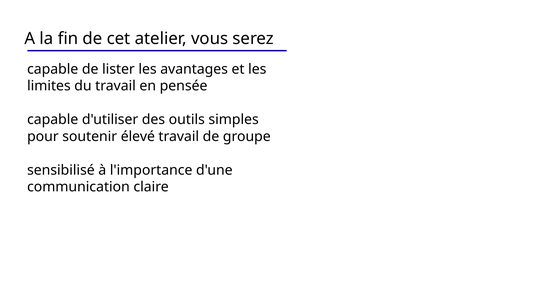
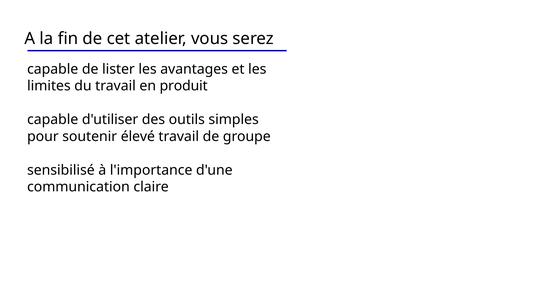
pensée: pensée -> produit
